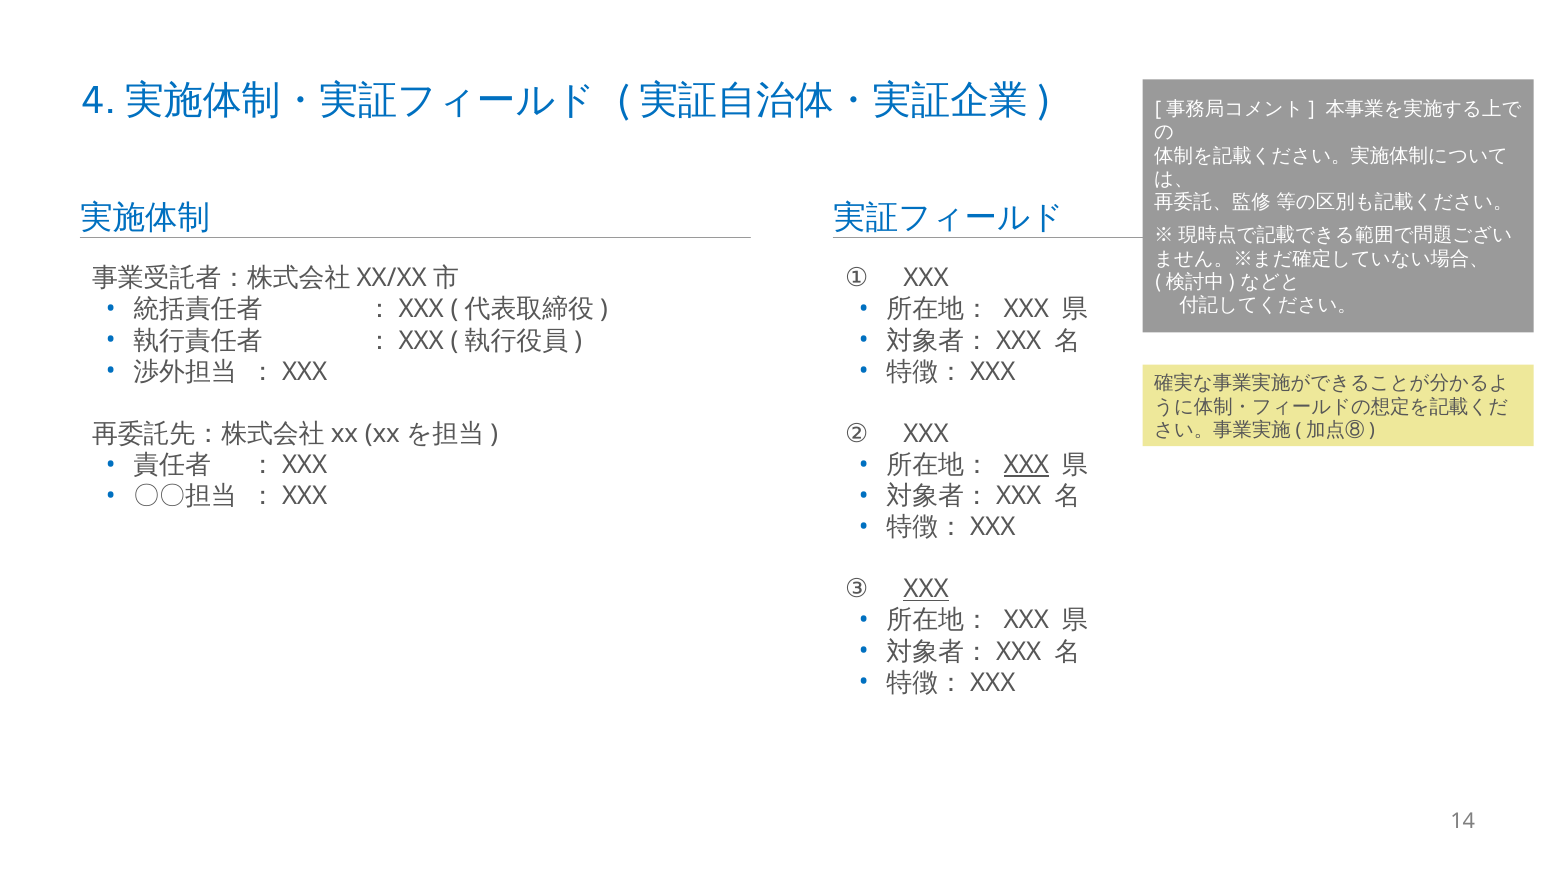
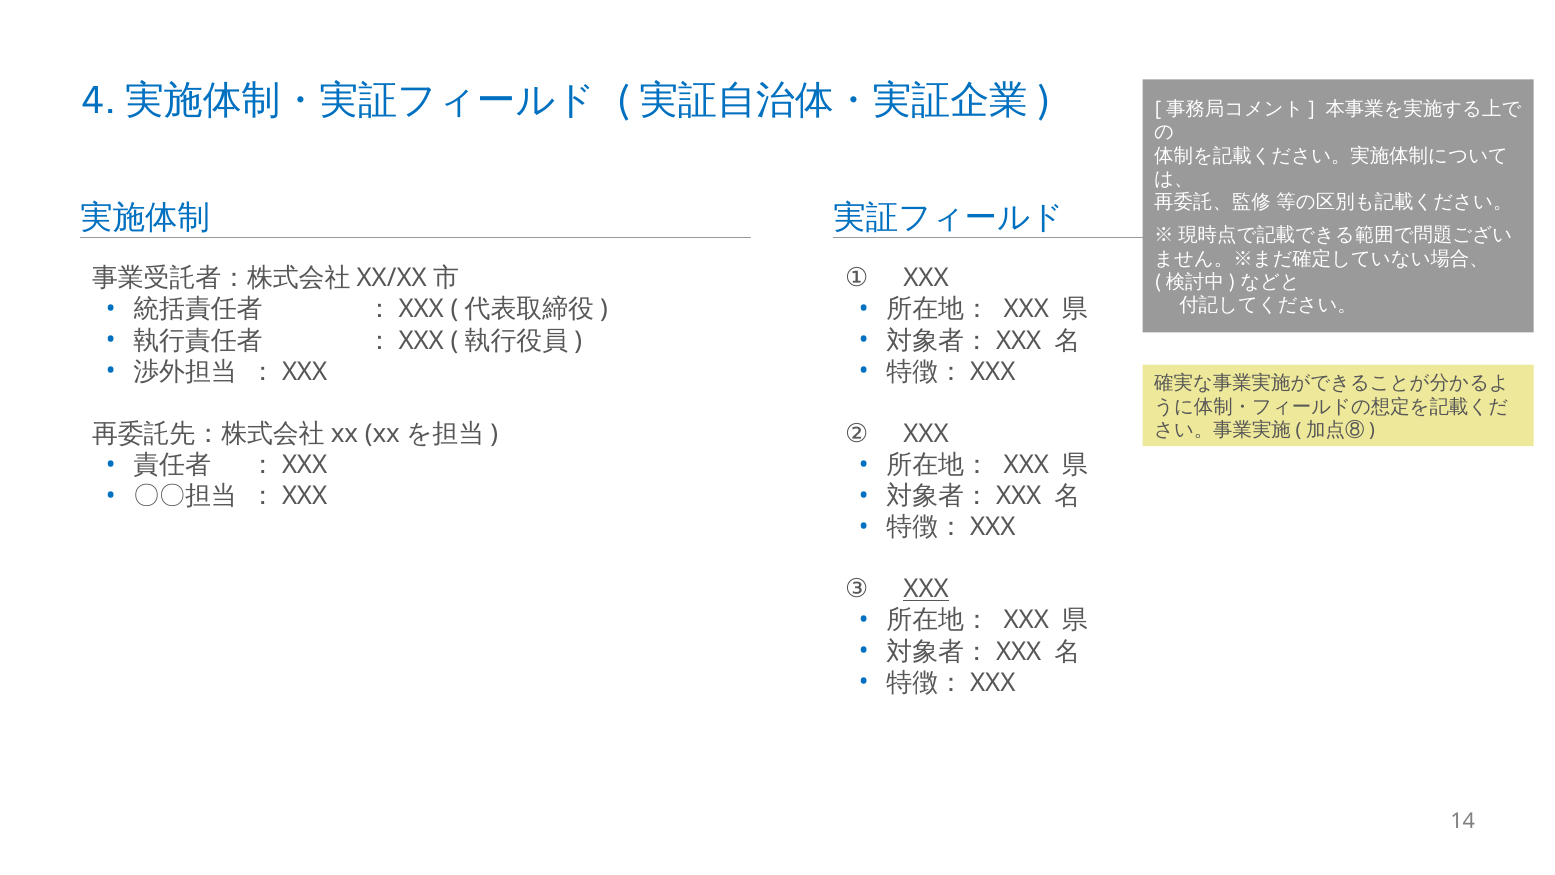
XXX at (1026, 465) underline: present -> none
